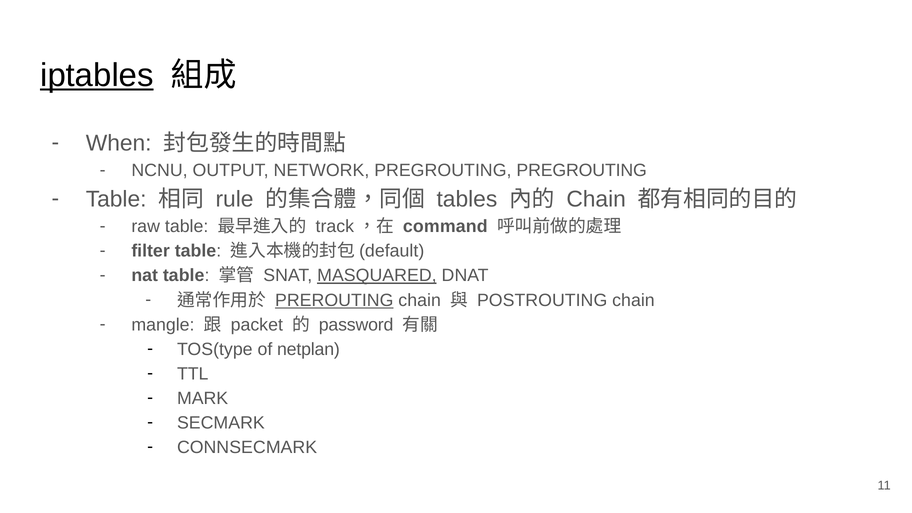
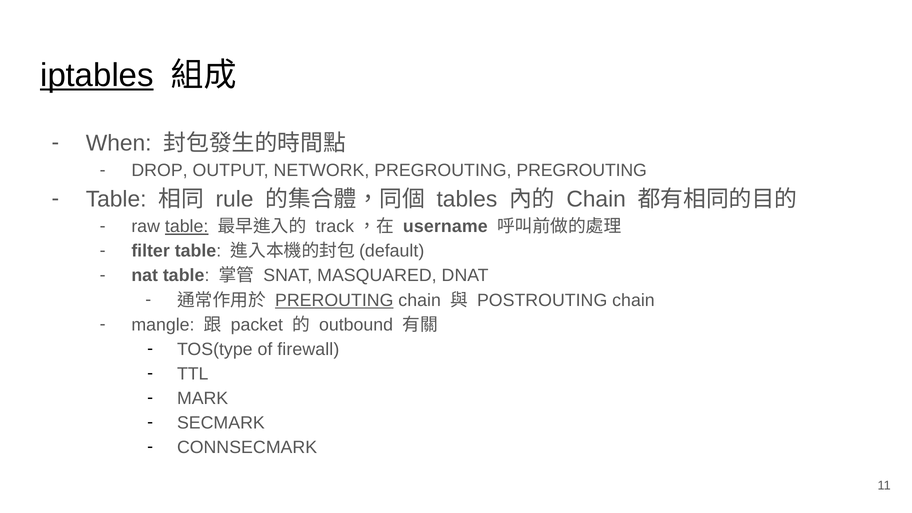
NCNU: NCNU -> DROP
table at (187, 227) underline: none -> present
command: command -> username
MASQUARED underline: present -> none
password: password -> outbound
netplan: netplan -> firewall
